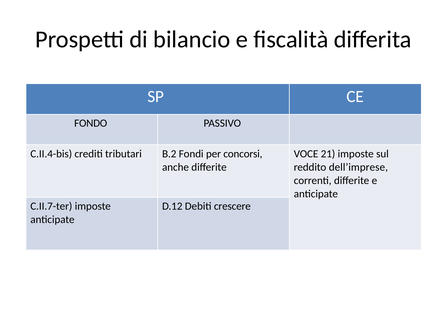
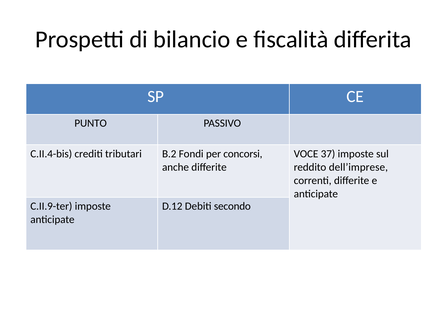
FONDO: FONDO -> PUNTO
21: 21 -> 37
C.II.7-ter: C.II.7-ter -> C.II.9-ter
crescere: crescere -> secondo
